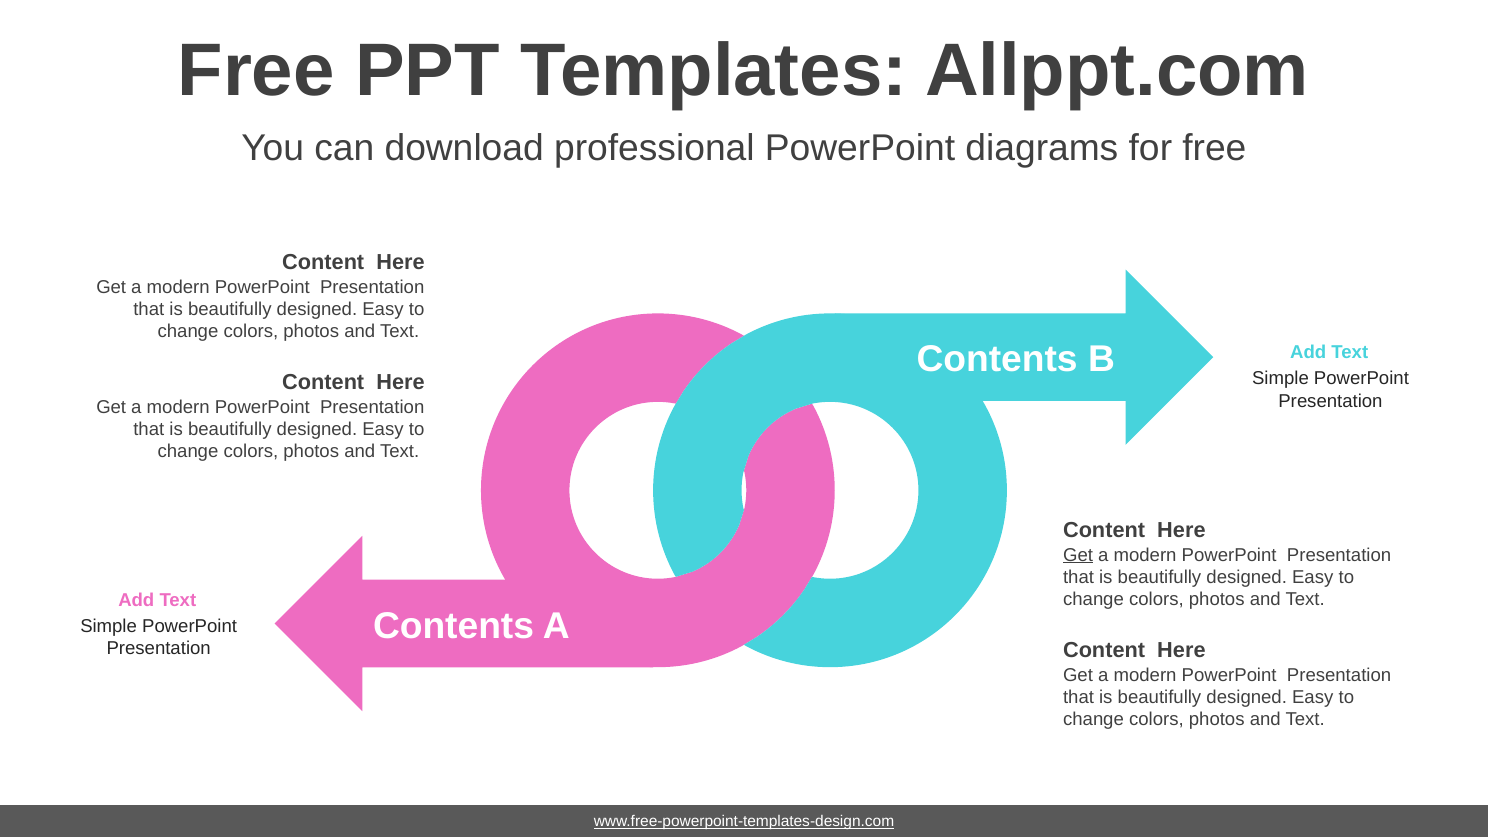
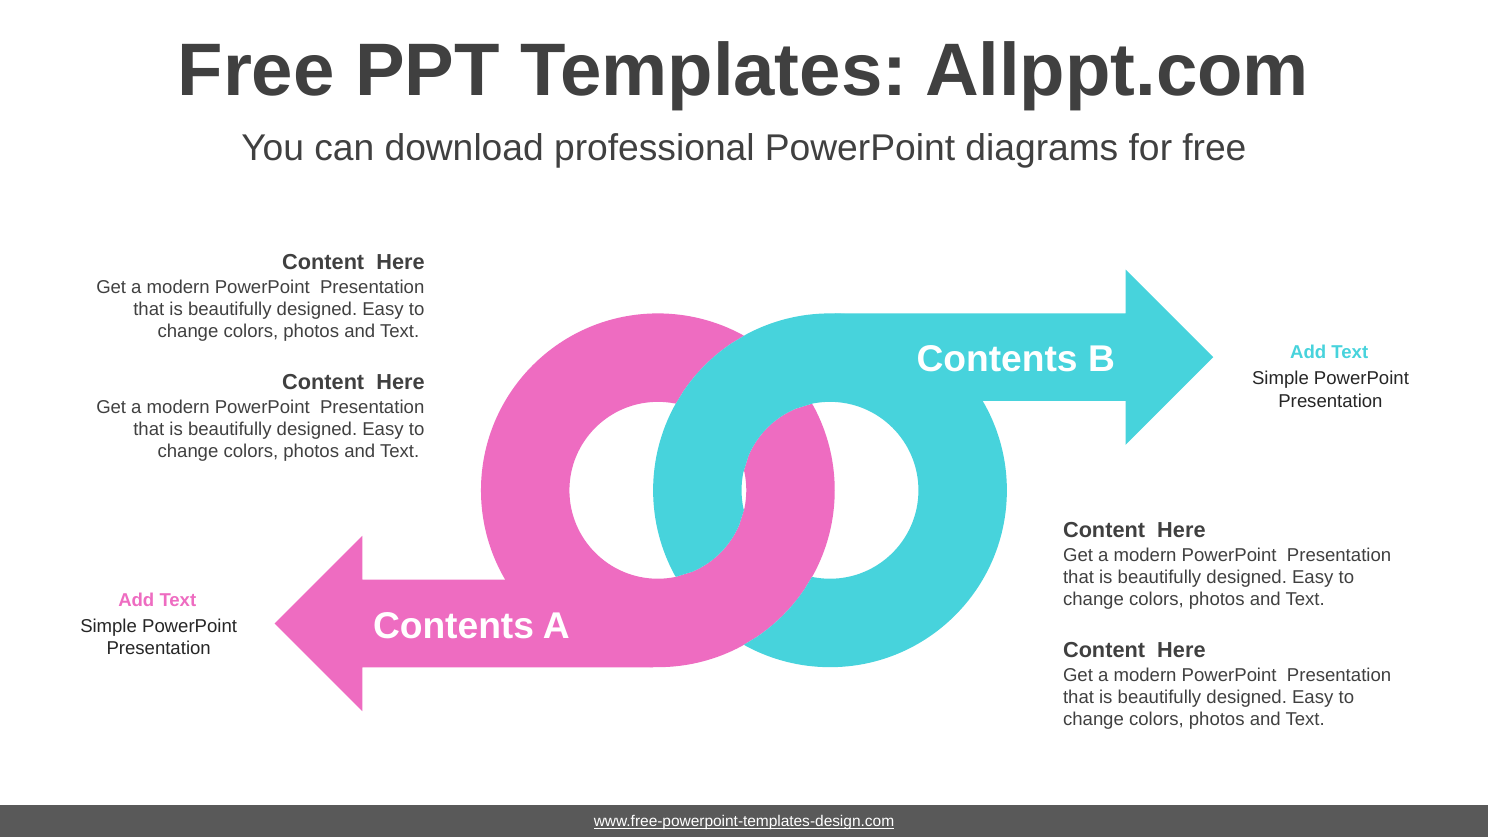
Get at (1078, 555) underline: present -> none
